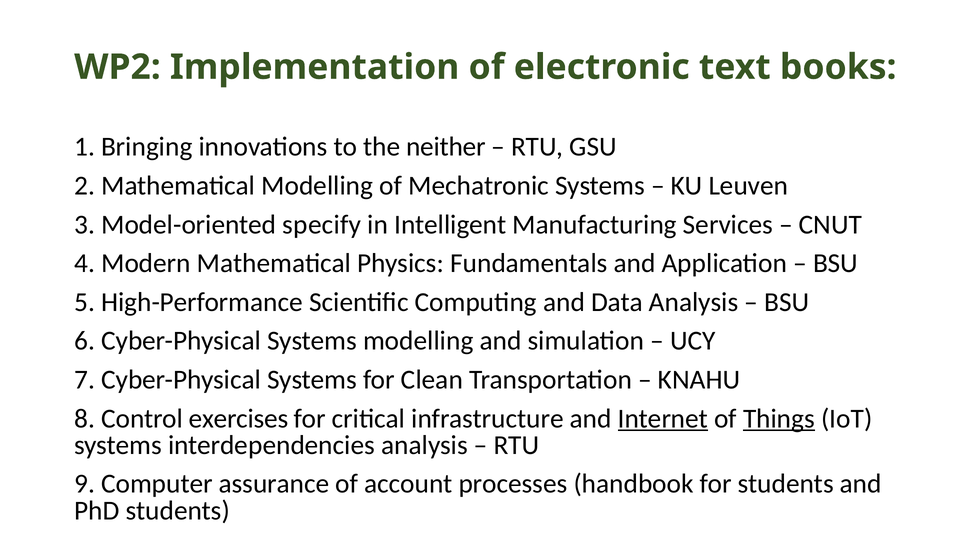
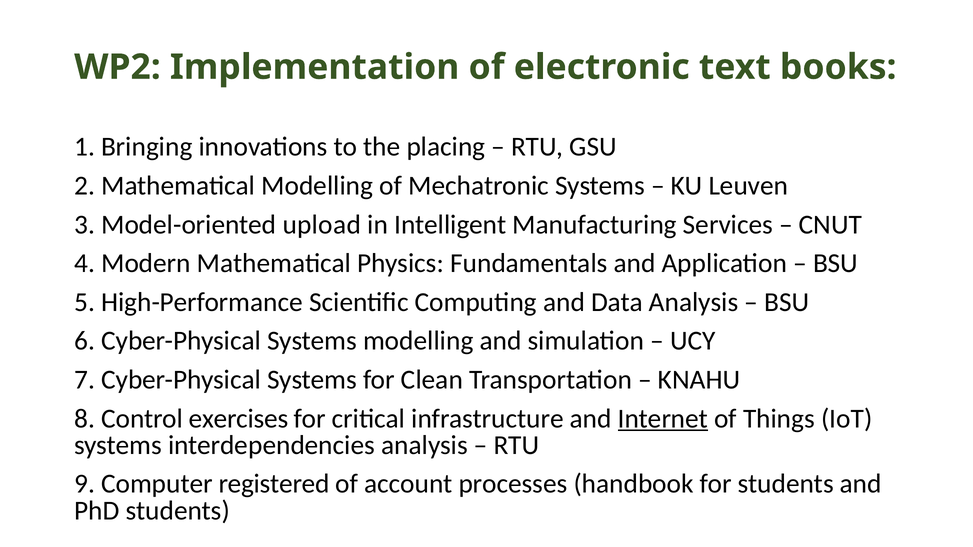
neither: neither -> placing
specify: specify -> upload
Things underline: present -> none
assurance: assurance -> registered
